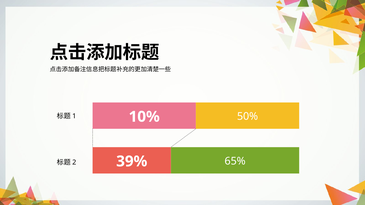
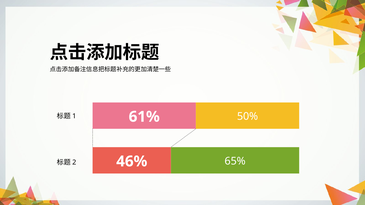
10%: 10% -> 61%
39%: 39% -> 46%
